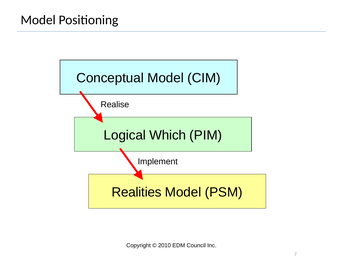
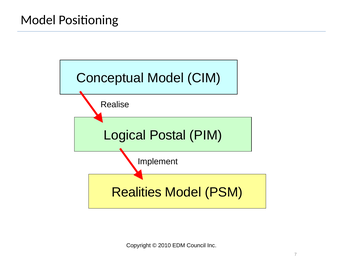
Which: Which -> Postal
